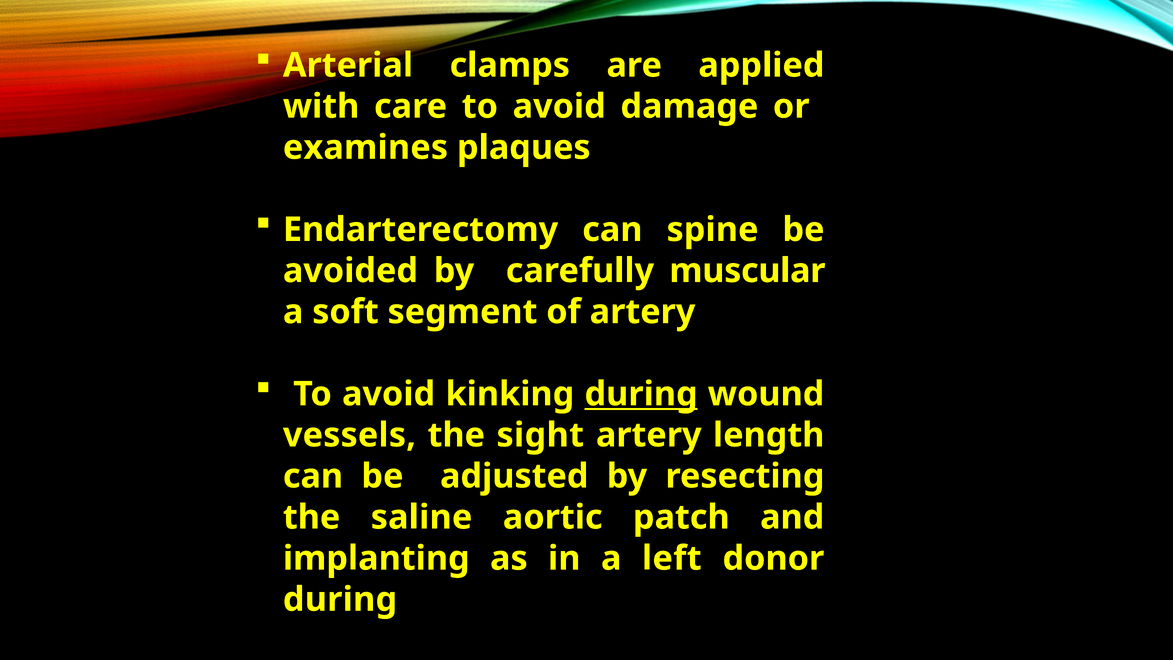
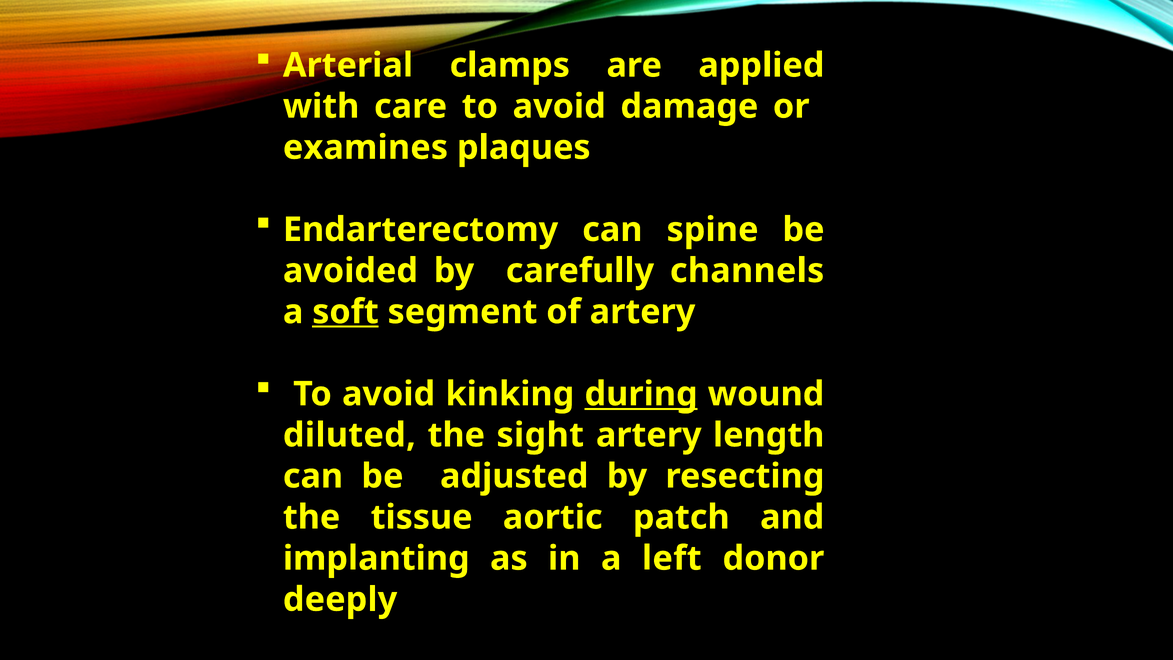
muscular: muscular -> channels
soft underline: none -> present
vessels: vessels -> diluted
saline: saline -> tissue
during at (340, 599): during -> deeply
